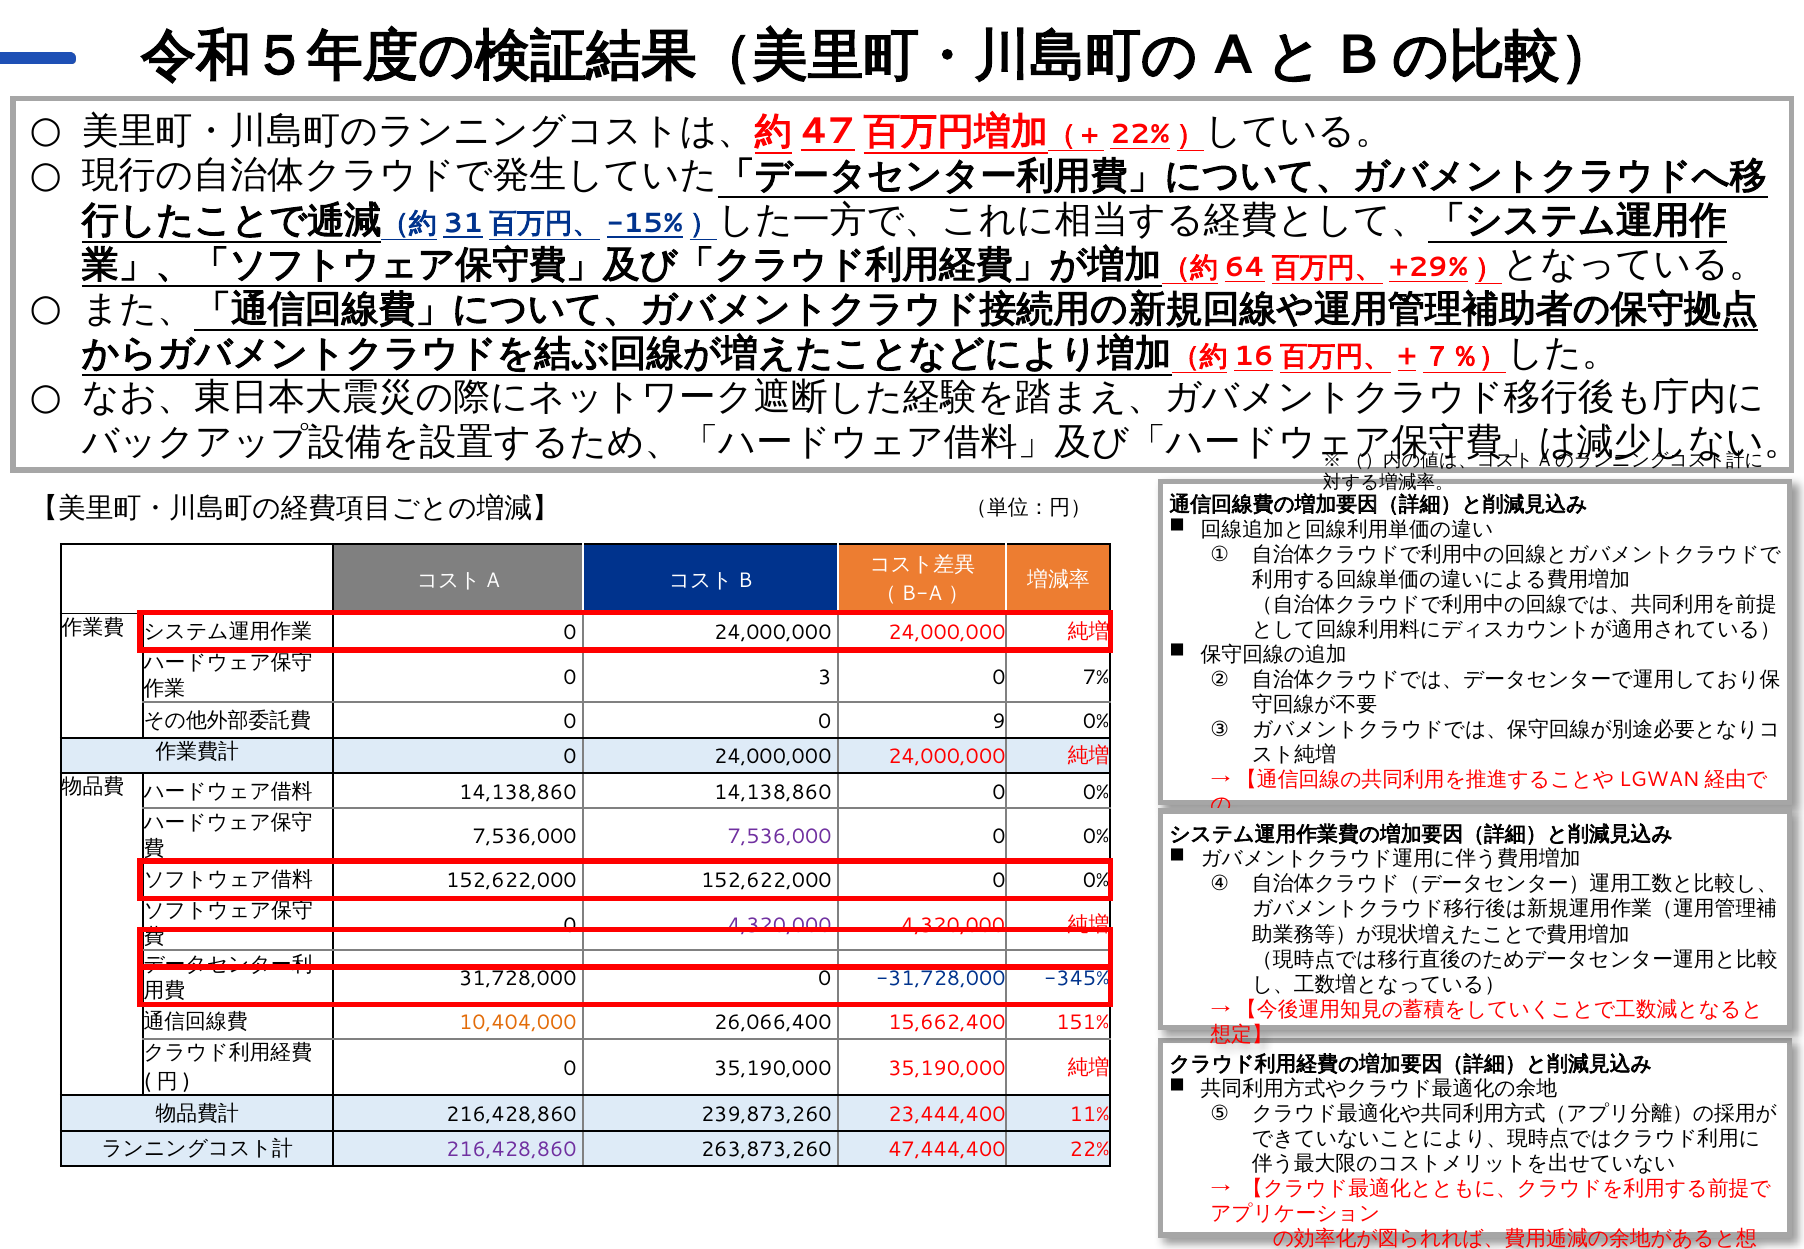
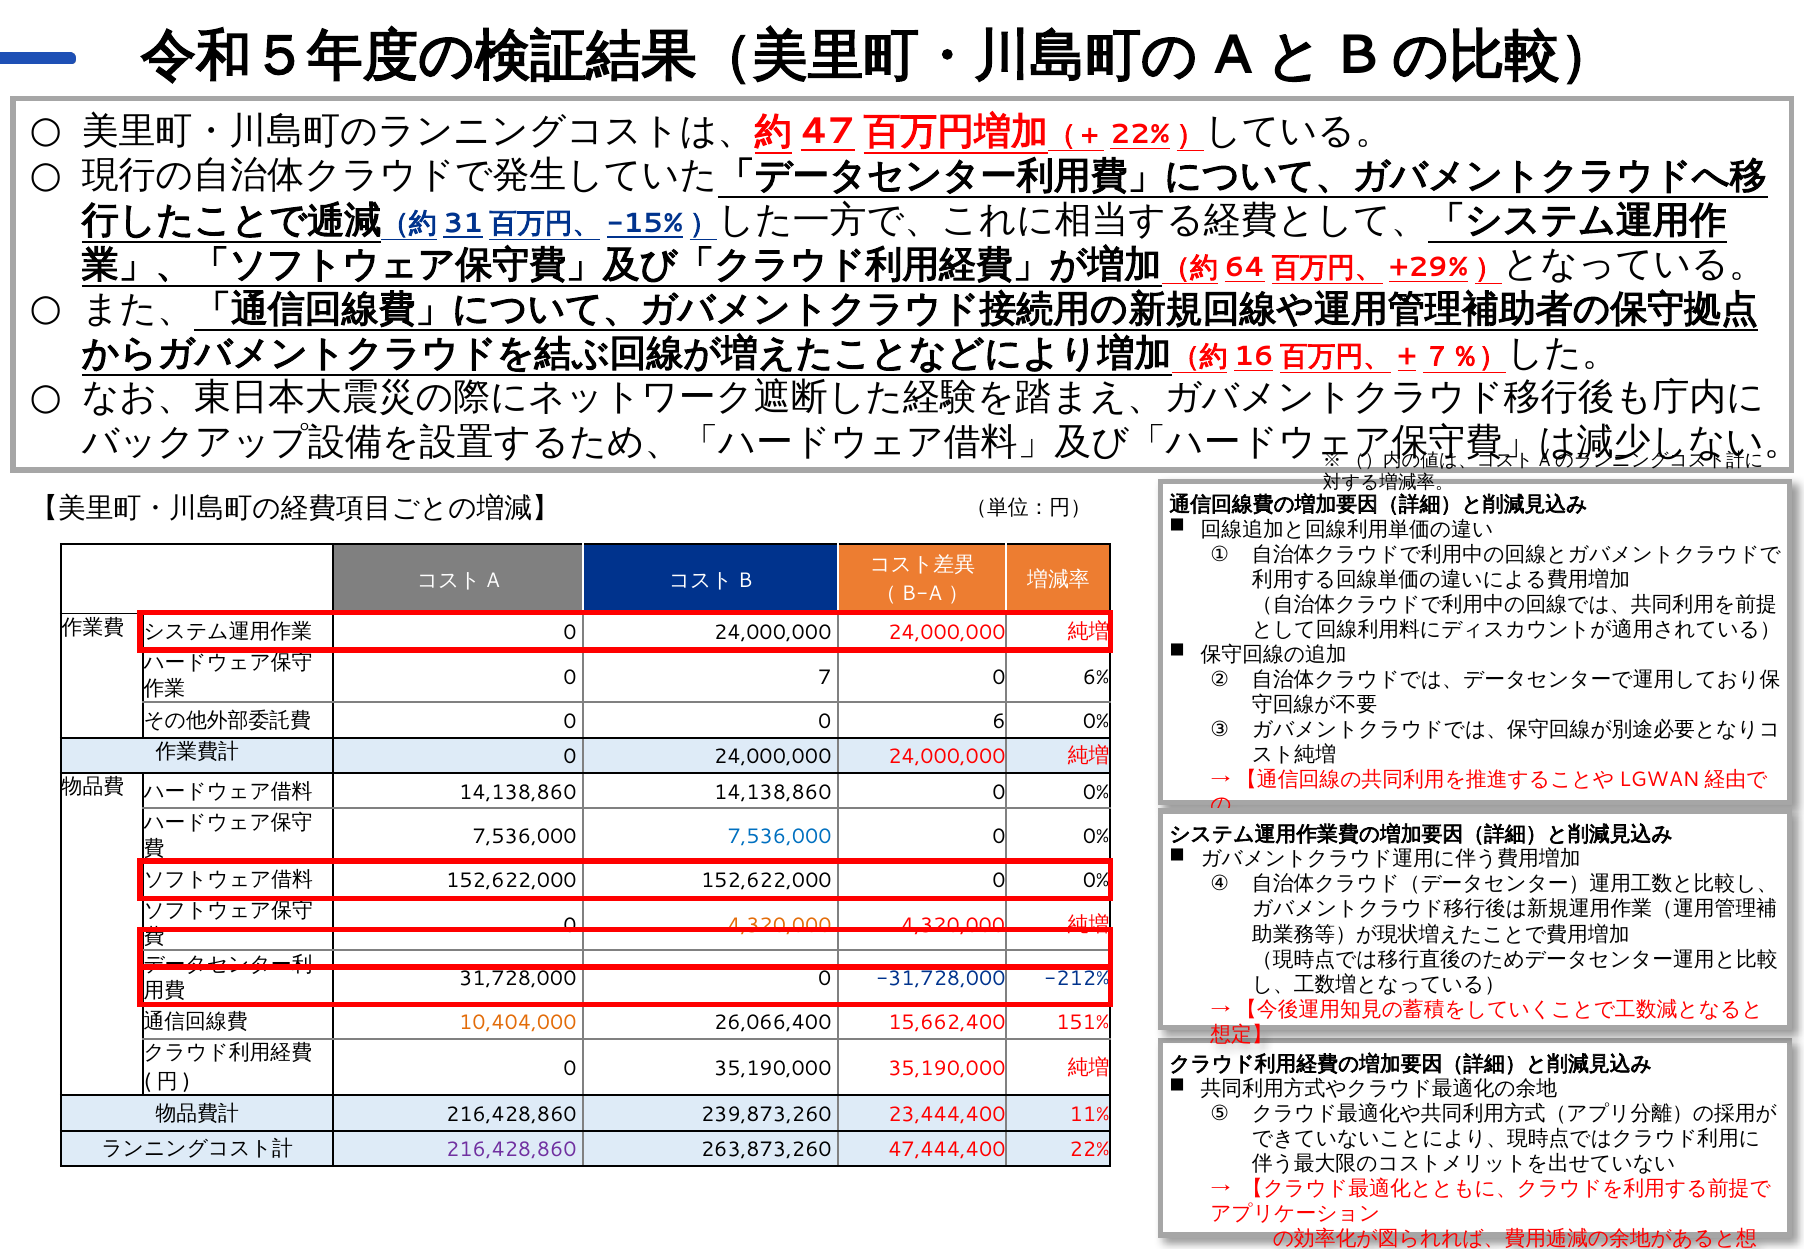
3: 3 -> 7
7%: 7% -> 6%
9: 9 -> 6
7,536,000 at (780, 837) colour: purple -> blue
4,320,000 at (780, 925) colour: purple -> orange
-345%: -345% -> -212%
